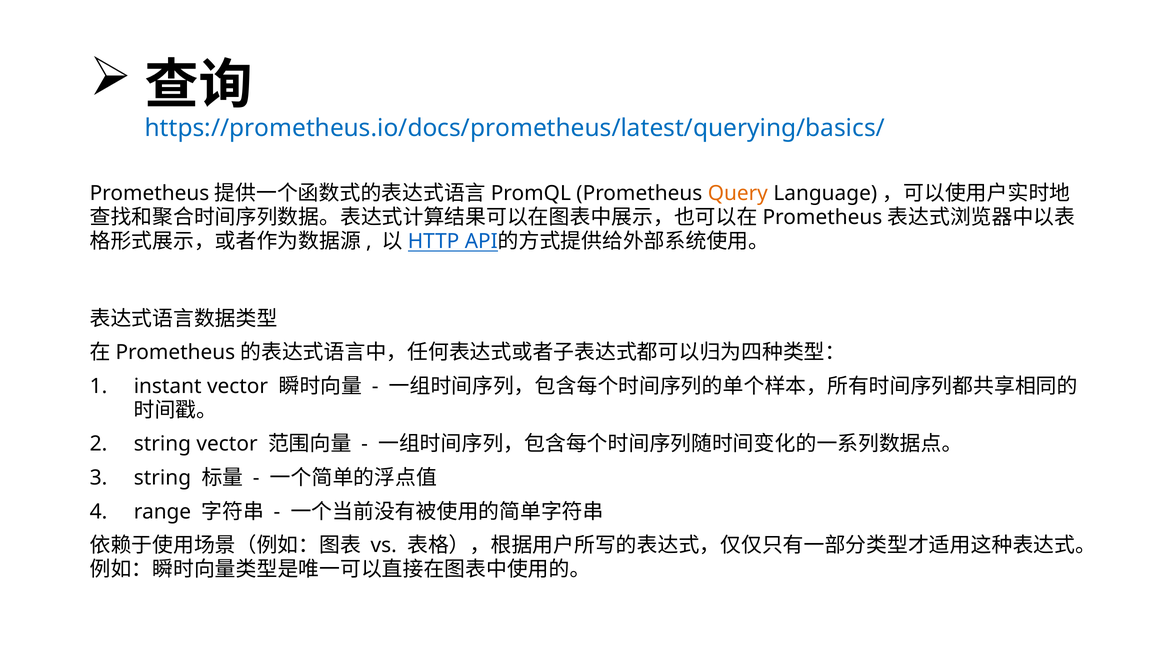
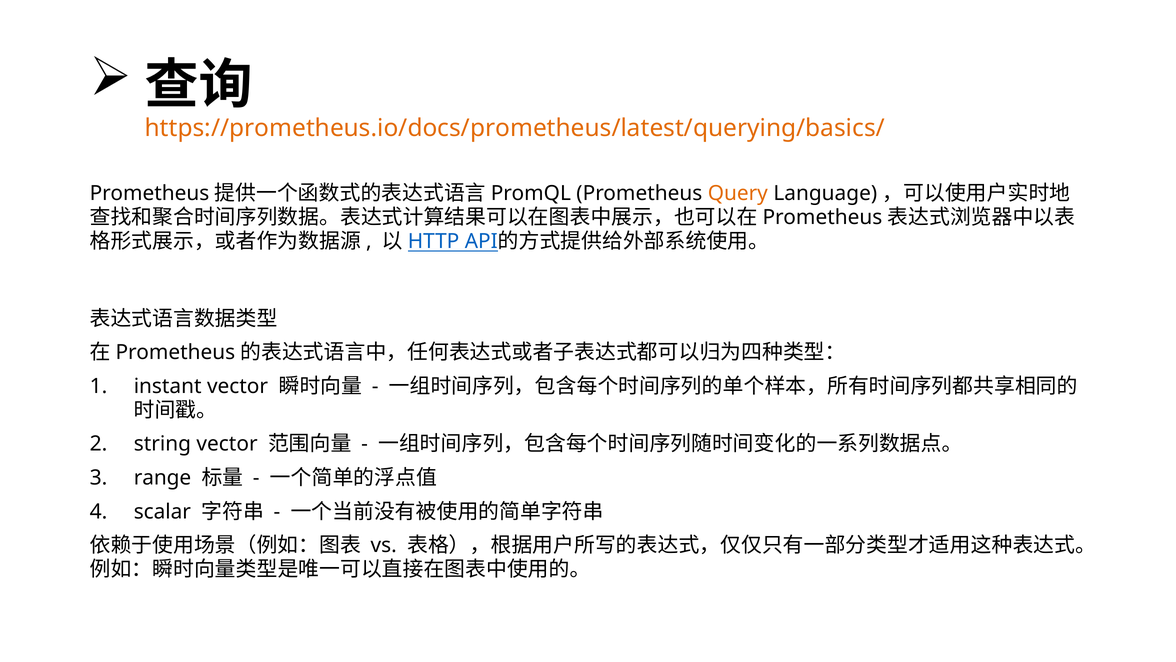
https://prometheus.io/docs/prometheus/latest/querying/basics/ colour: blue -> orange
string at (162, 478): string -> range
range: range -> scalar
